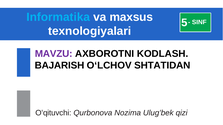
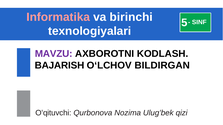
Informatika colour: light blue -> pink
maxsus: maxsus -> birinchi
SHTATIDAN: SHTATIDAN -> BILDIRGAN
